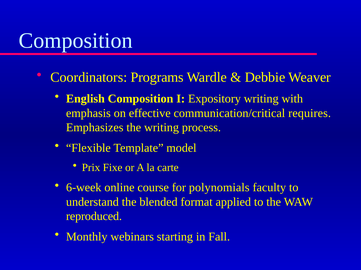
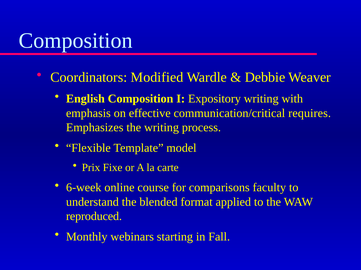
Programs: Programs -> Modified
polynomials: polynomials -> comparisons
